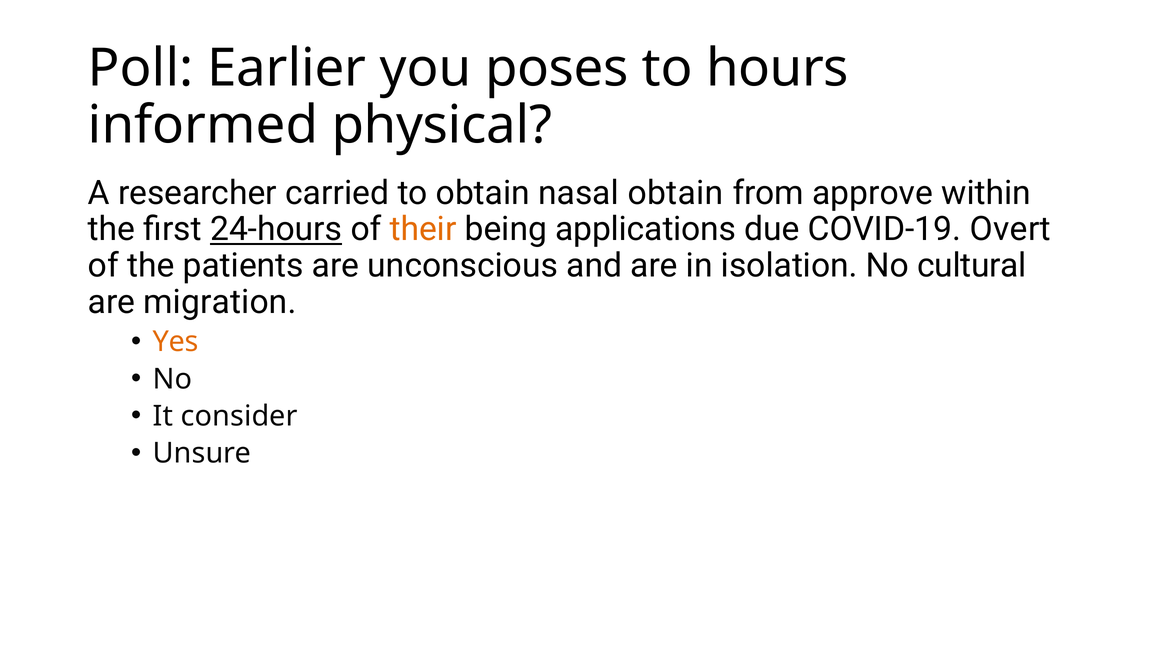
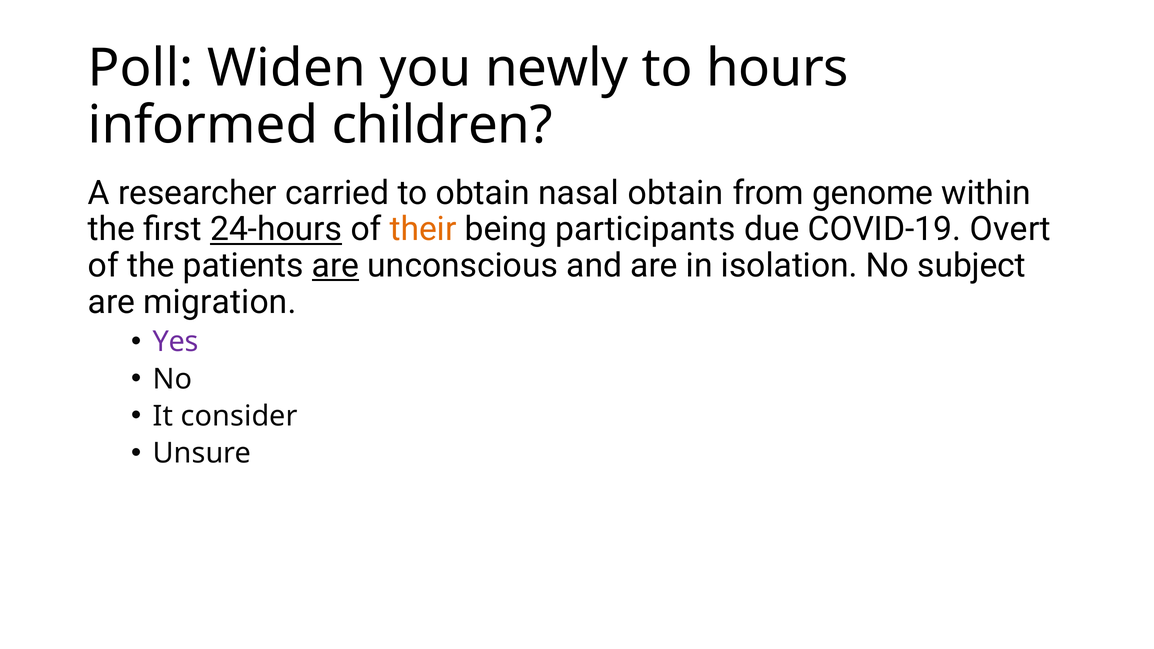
Earlier: Earlier -> Widen
poses: poses -> newly
physical: physical -> children
approve: approve -> genome
applications: applications -> participants
are at (336, 266) underline: none -> present
cultural: cultural -> subject
Yes colour: orange -> purple
